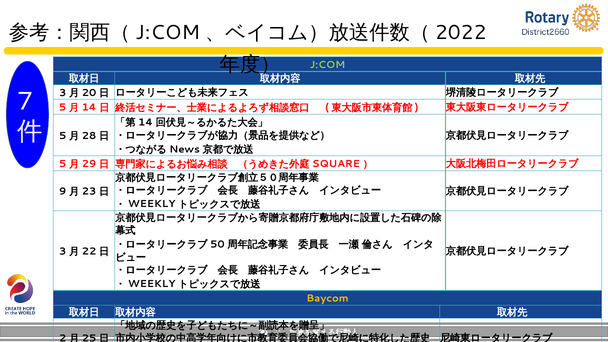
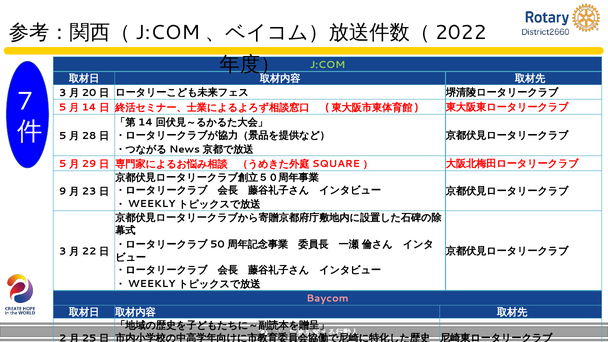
Baycom colour: yellow -> pink
